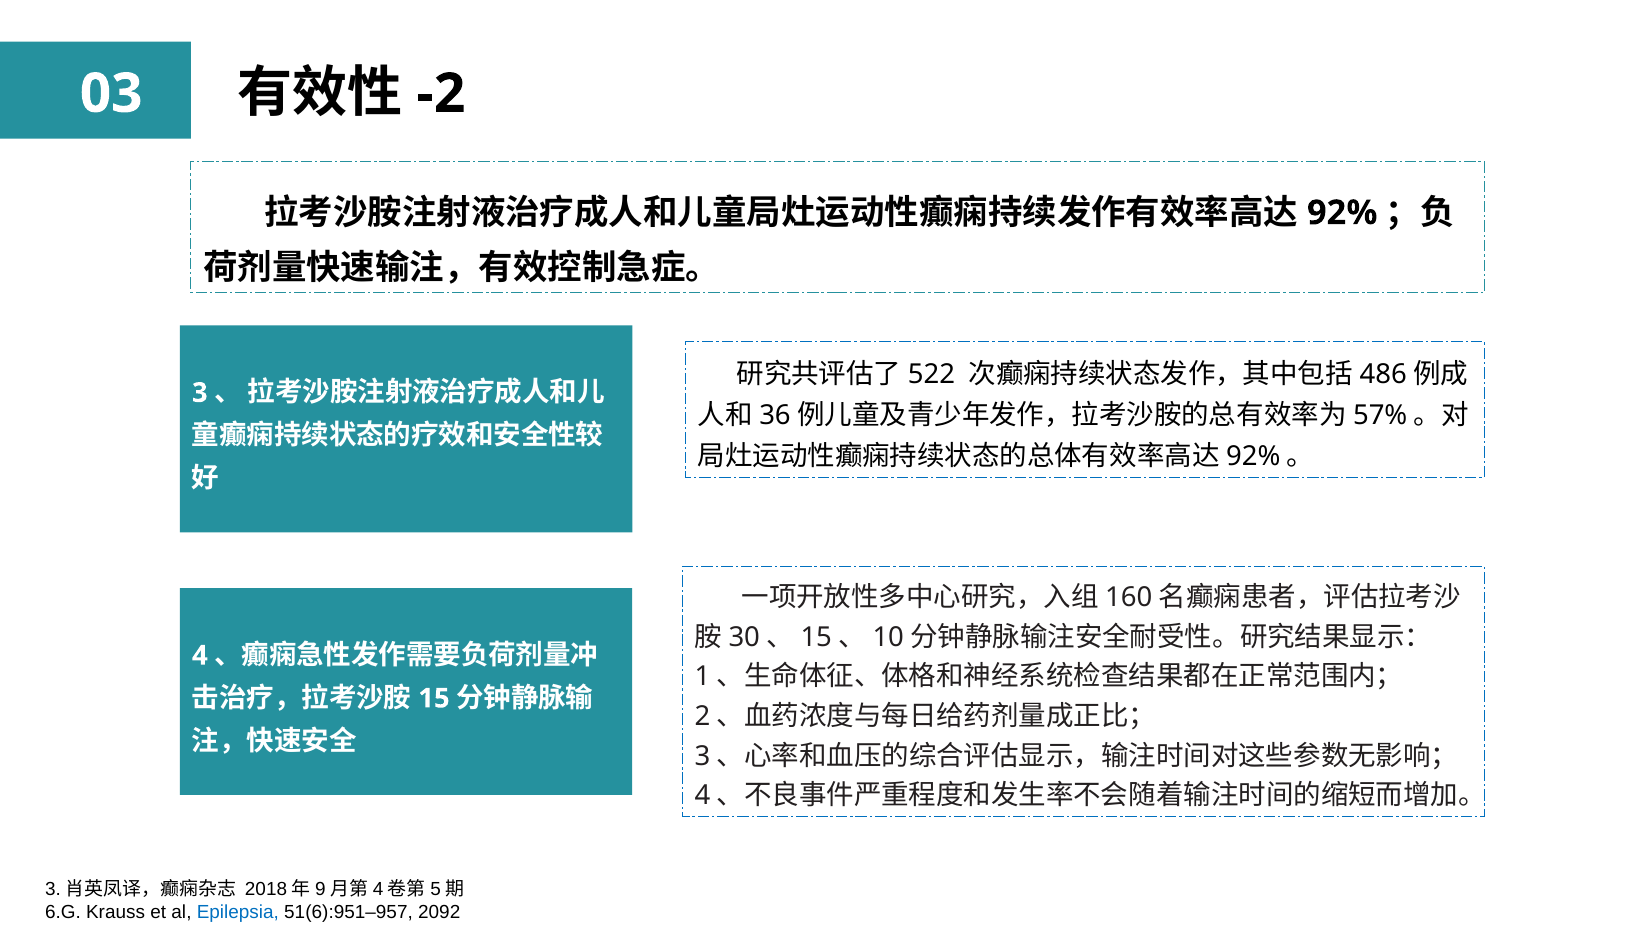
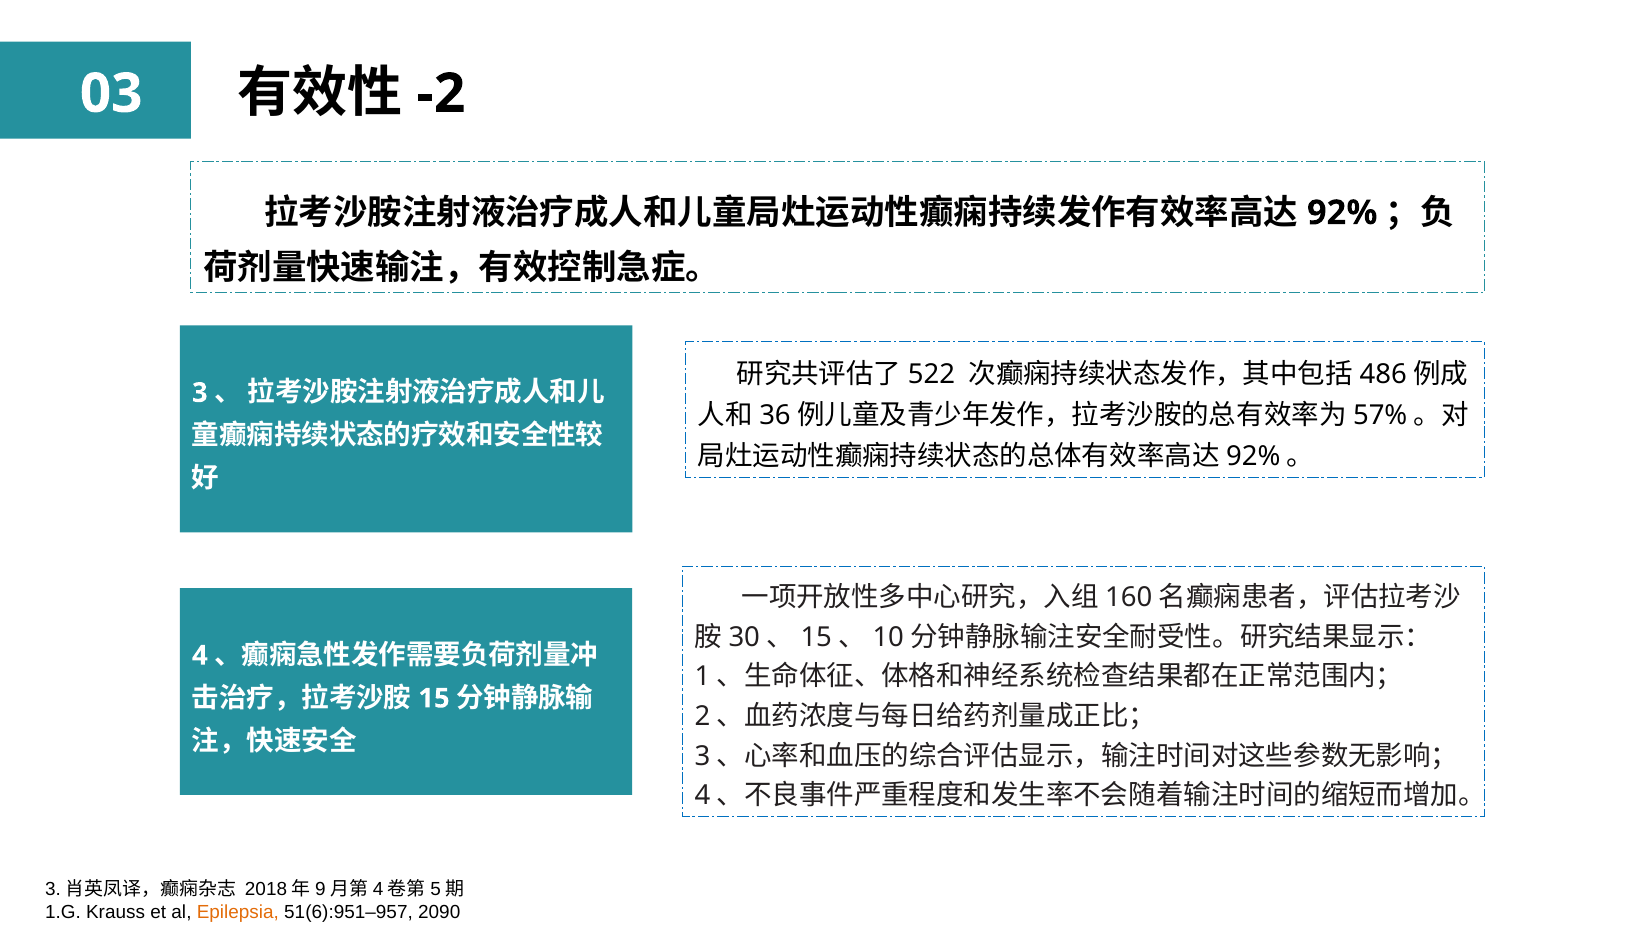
6.G: 6.G -> 1.G
Epilepsia colour: blue -> orange
2092: 2092 -> 2090
